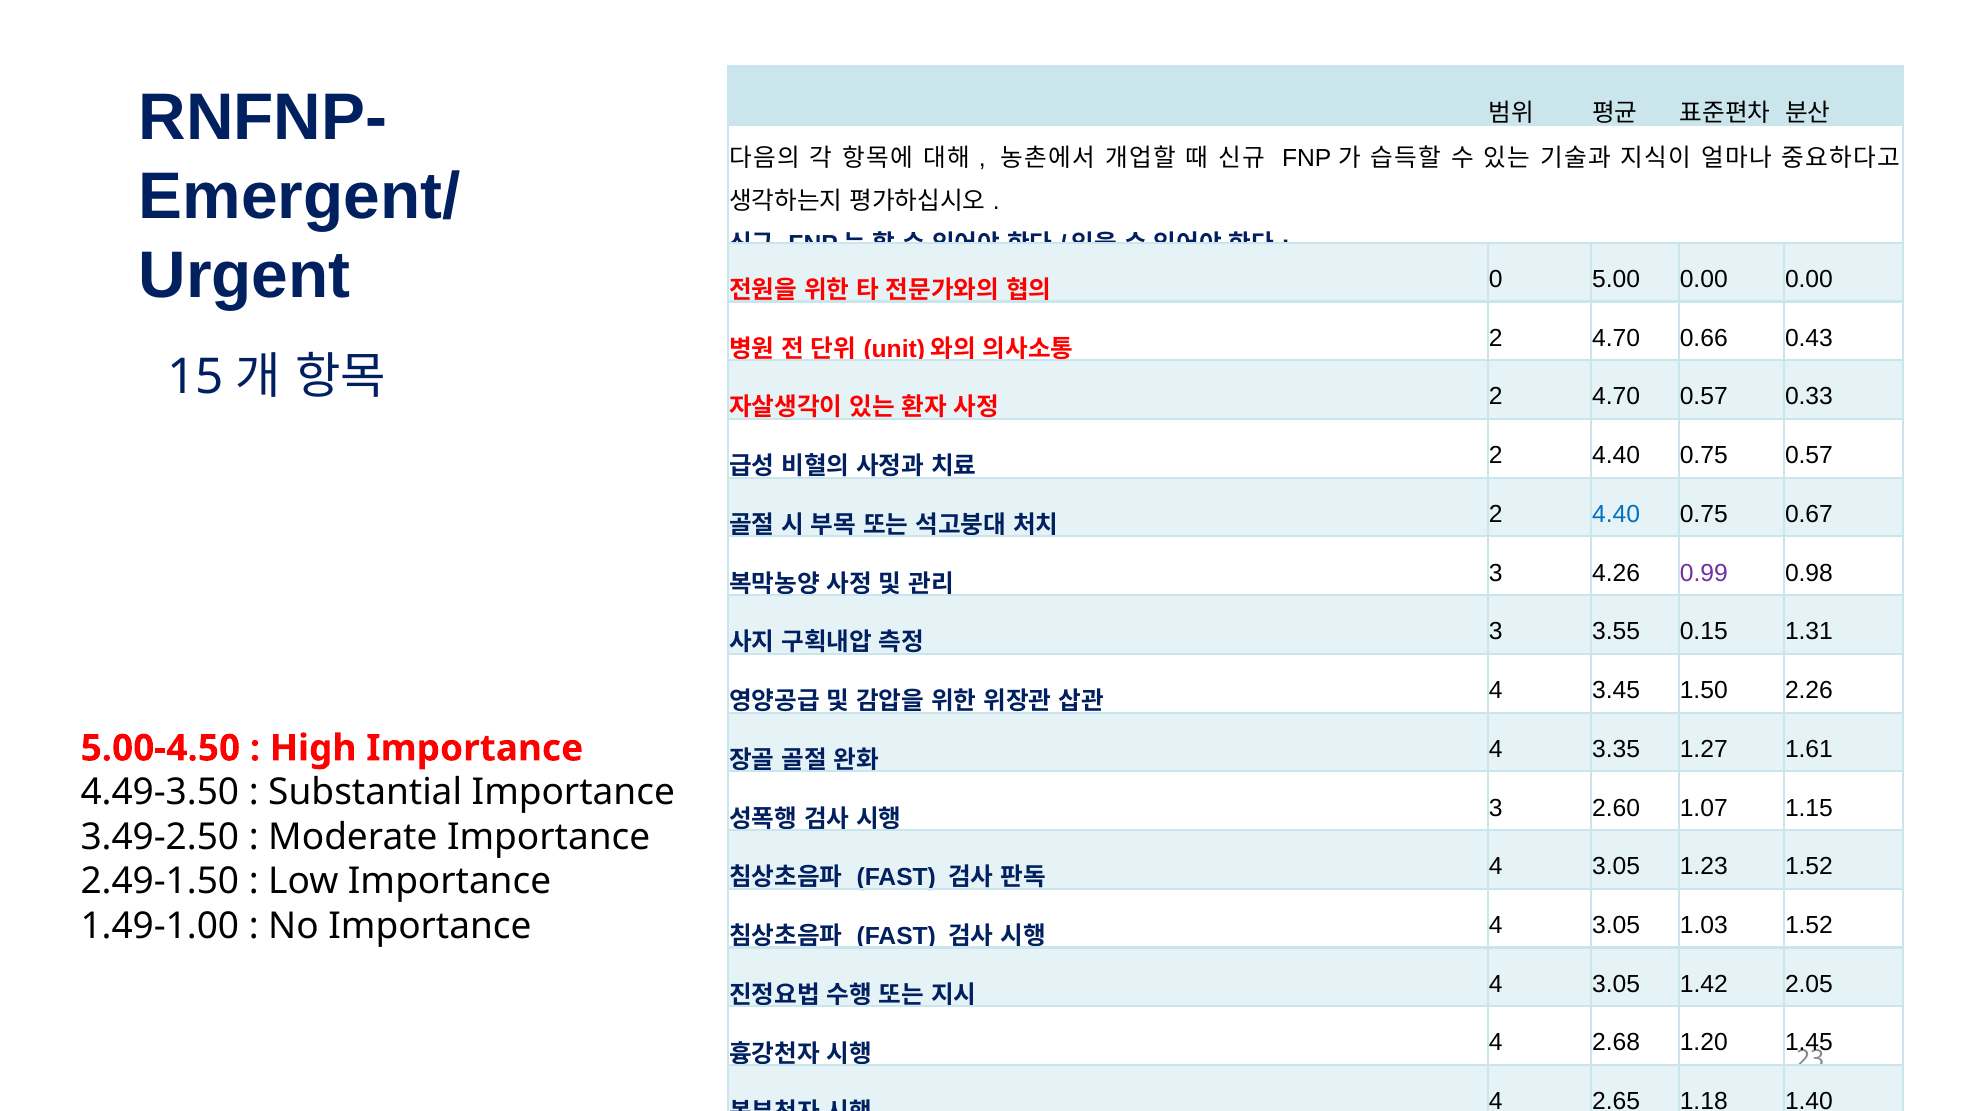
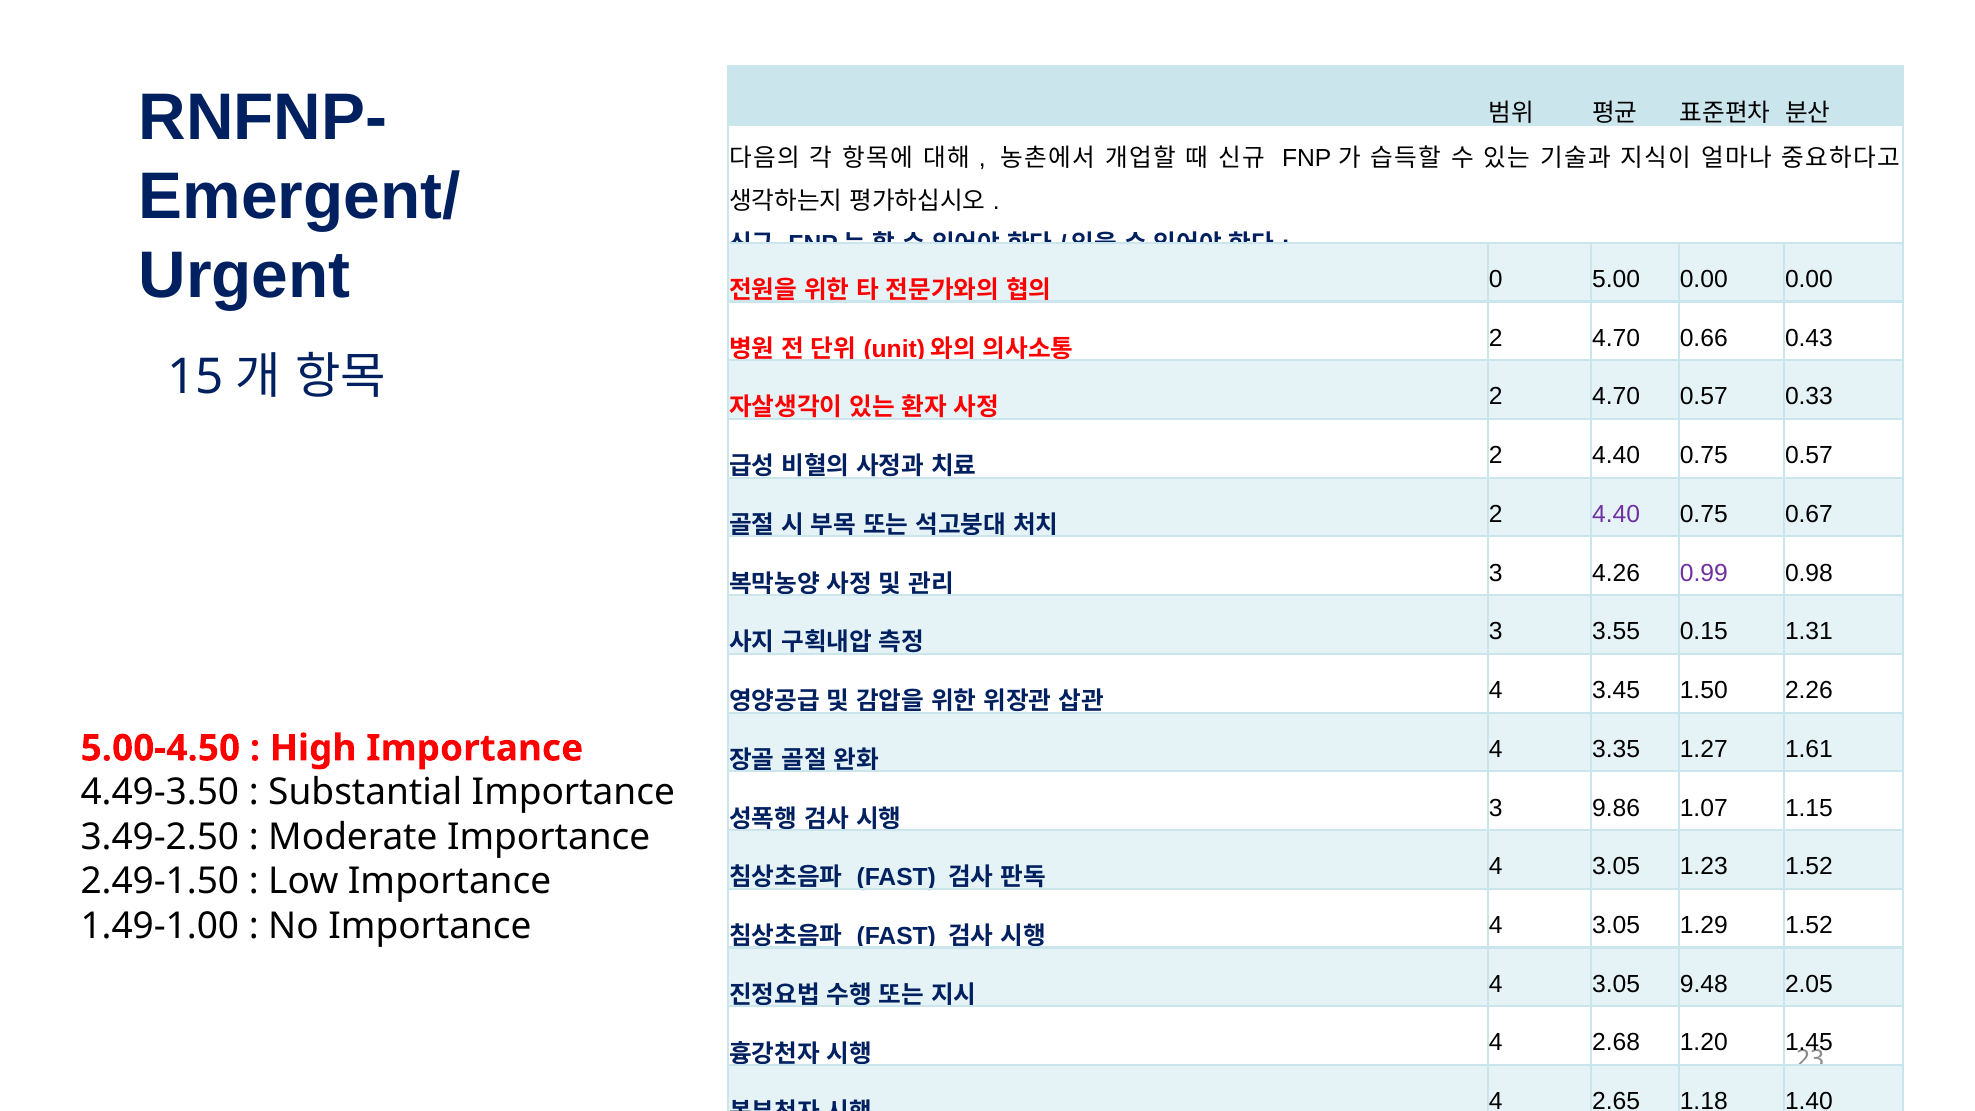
4.40 at (1616, 514) colour: blue -> purple
2.60: 2.60 -> 9.86
1.03: 1.03 -> 1.29
1.42: 1.42 -> 9.48
